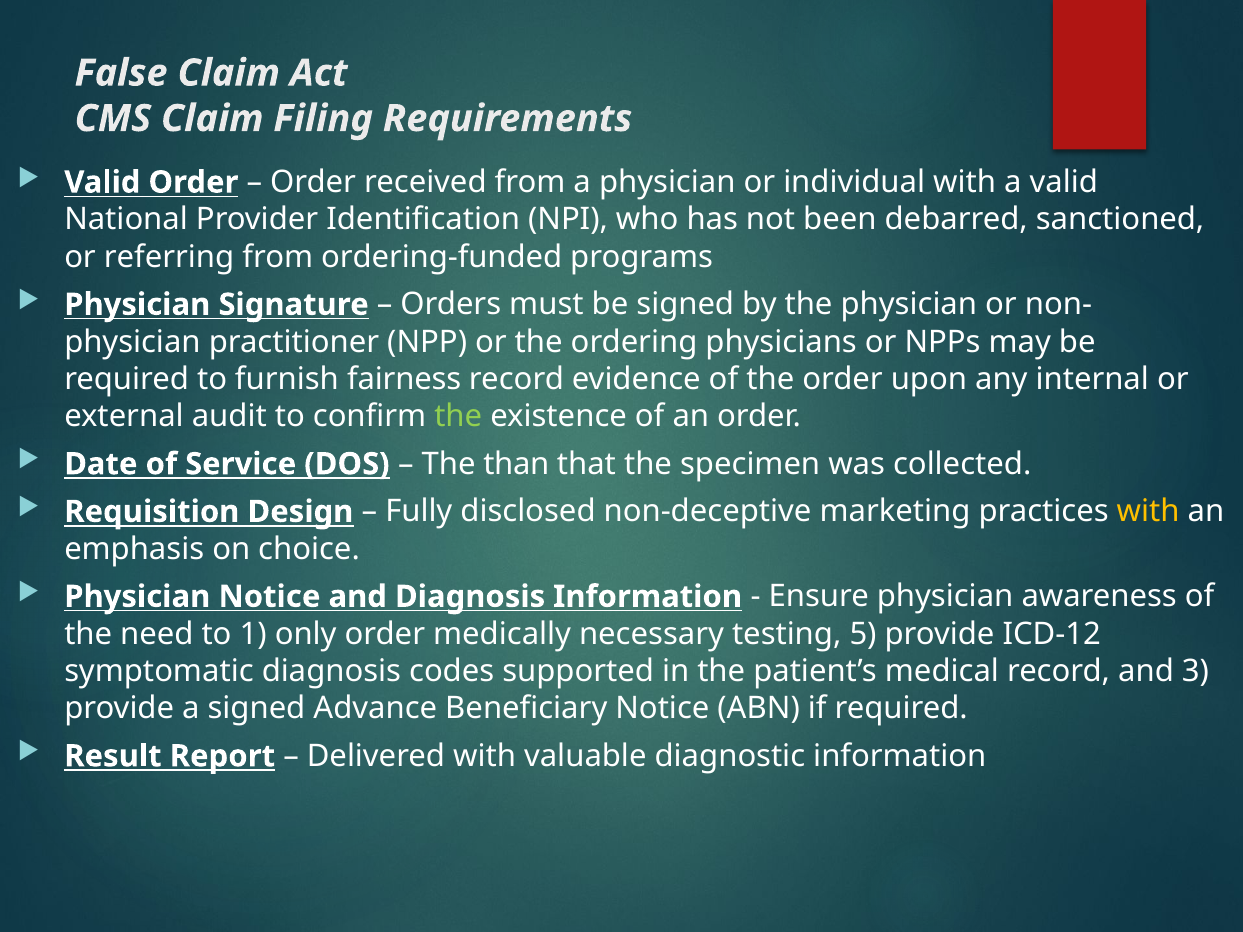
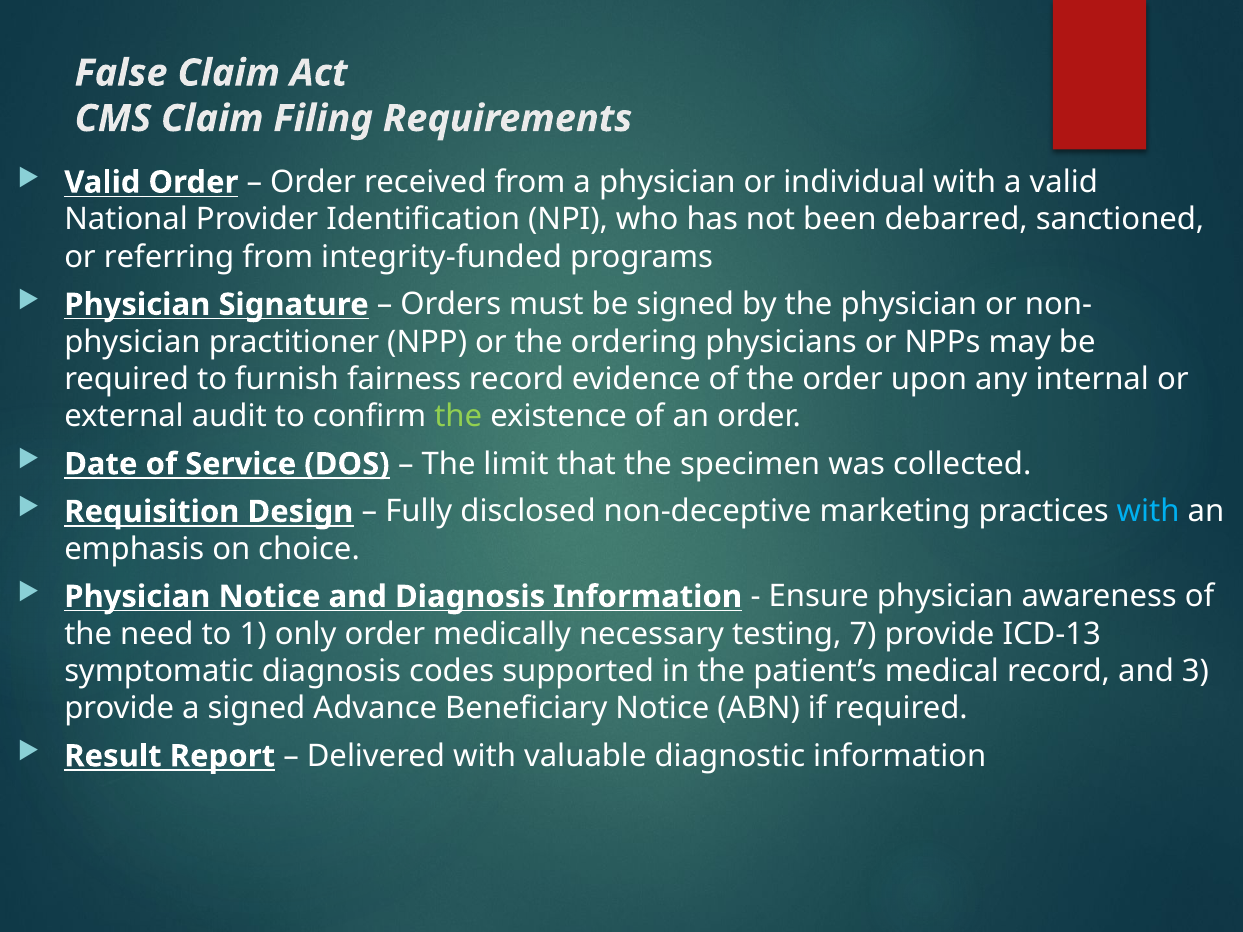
ordering-funded: ordering-funded -> integrity-funded
than: than -> limit
with at (1148, 512) colour: yellow -> light blue
5: 5 -> 7
ICD-12: ICD-12 -> ICD-13
